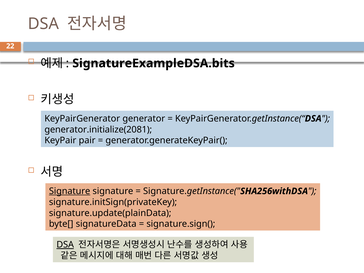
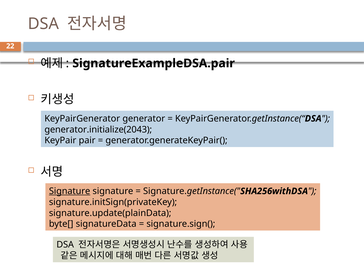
SignatureExampleDSA.bits: SignatureExampleDSA.bits -> SignatureExampleDSA.pair
generator.initialize(2081: generator.initialize(2081 -> generator.initialize(2043
DSA at (65, 245) underline: present -> none
